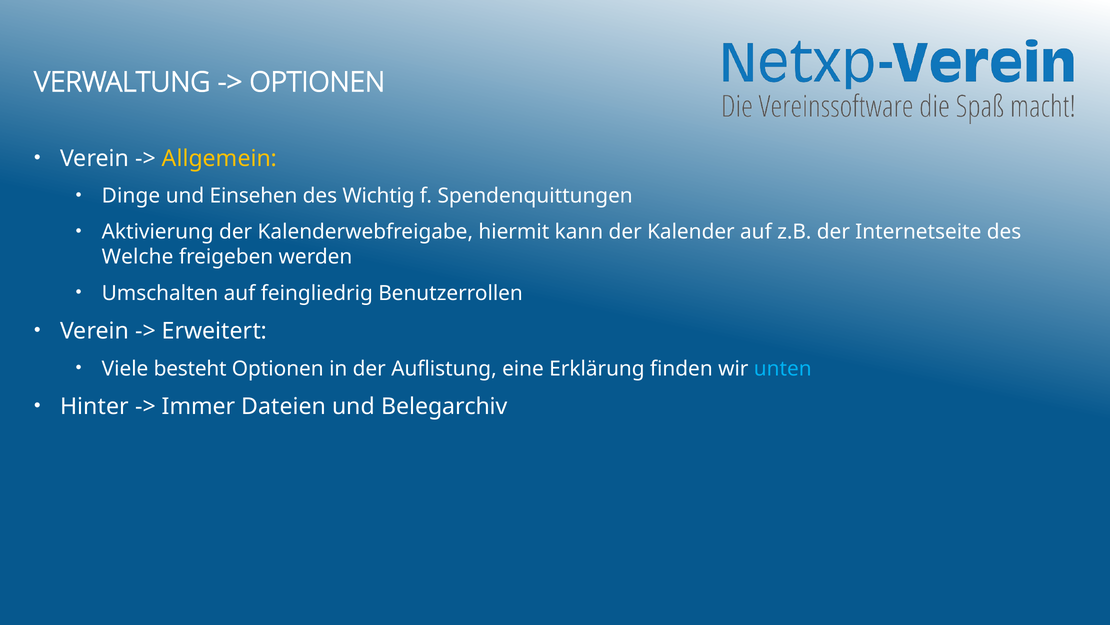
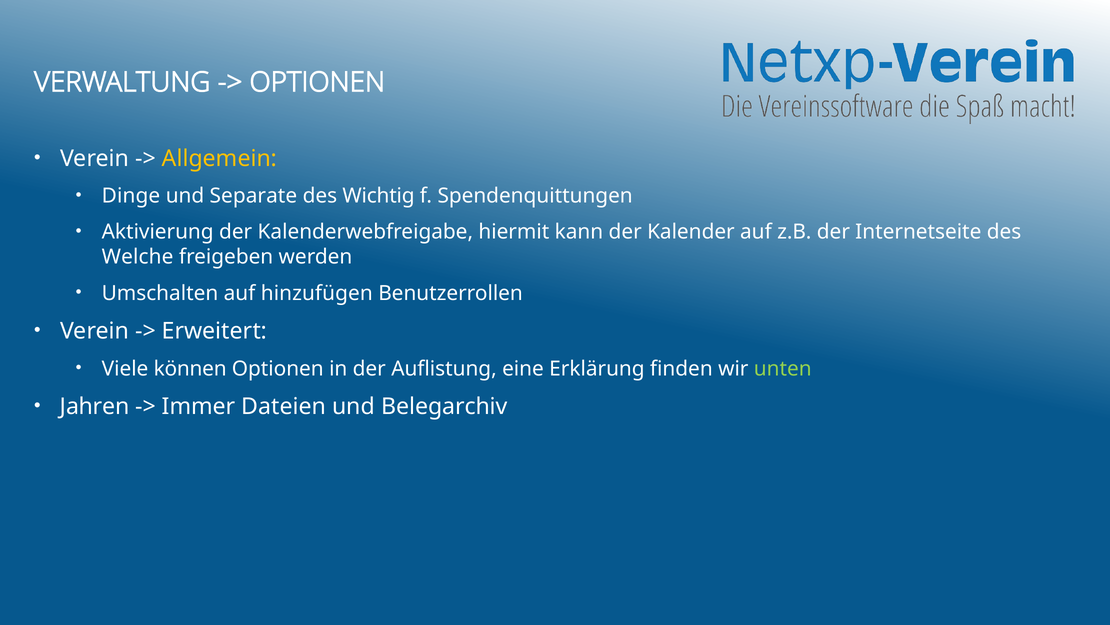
Einsehen: Einsehen -> Separate
feingliedrig: feingliedrig -> hinzufügen
besteht: besteht -> können
unten colour: light blue -> light green
Hinter: Hinter -> Jahren
